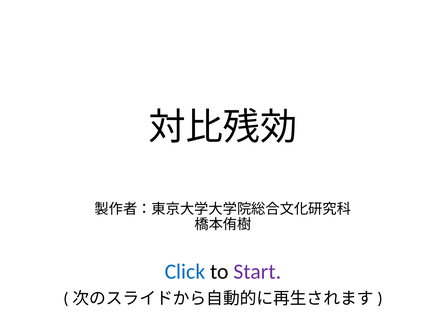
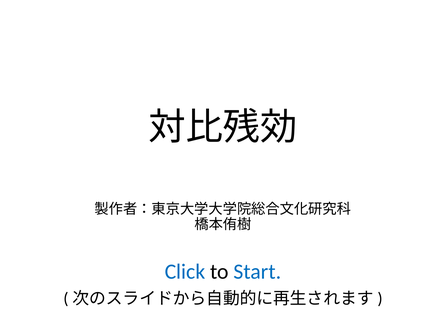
Start colour: purple -> blue
